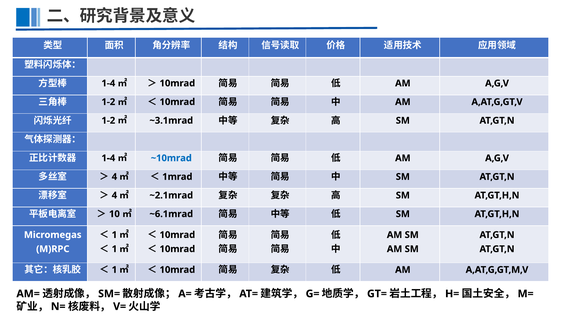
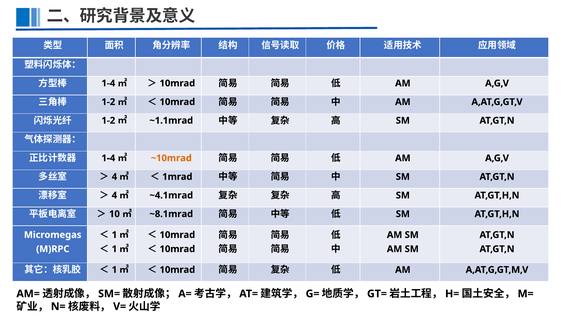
~3.1mrad: ~3.1mrad -> ~1.1mrad
~10mrad colour: blue -> orange
~2.1mrad: ~2.1mrad -> ~4.1mrad
~6.1mrad: ~6.1mrad -> ~8.1mrad
